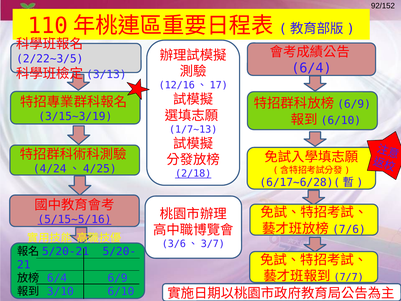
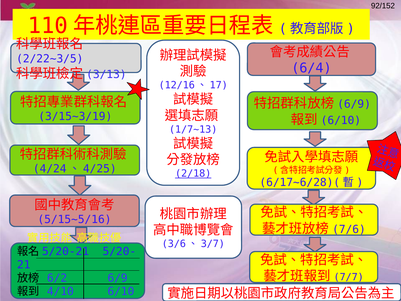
5/15~5/16 underline: present -> none
6/4 at (57, 278): 6/4 -> 6/2
3/10: 3/10 -> 4/10
